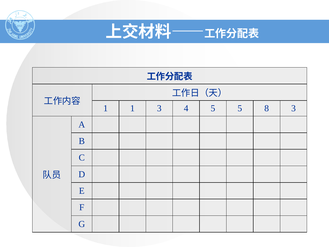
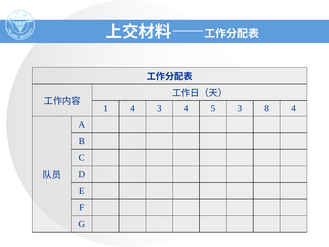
1 1: 1 -> 4
5 5: 5 -> 3
8 3: 3 -> 4
